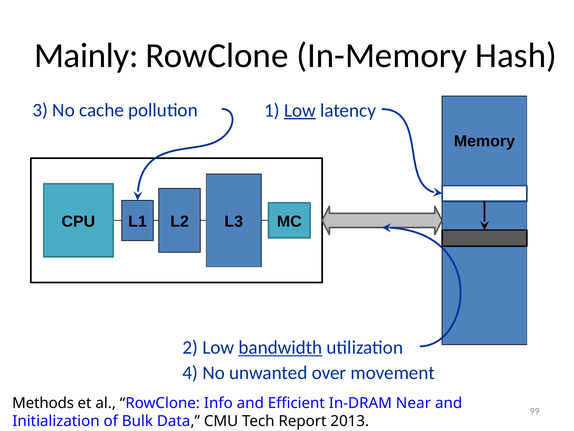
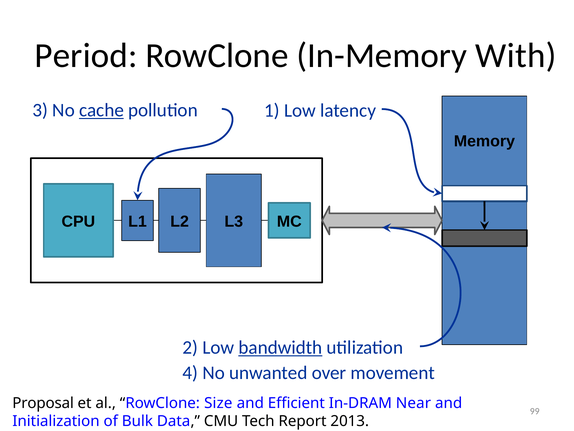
Mainly: Mainly -> Period
Hash: Hash -> With
cache underline: none -> present
Low at (300, 110) underline: present -> none
Methods: Methods -> Proposal
Info: Info -> Size
